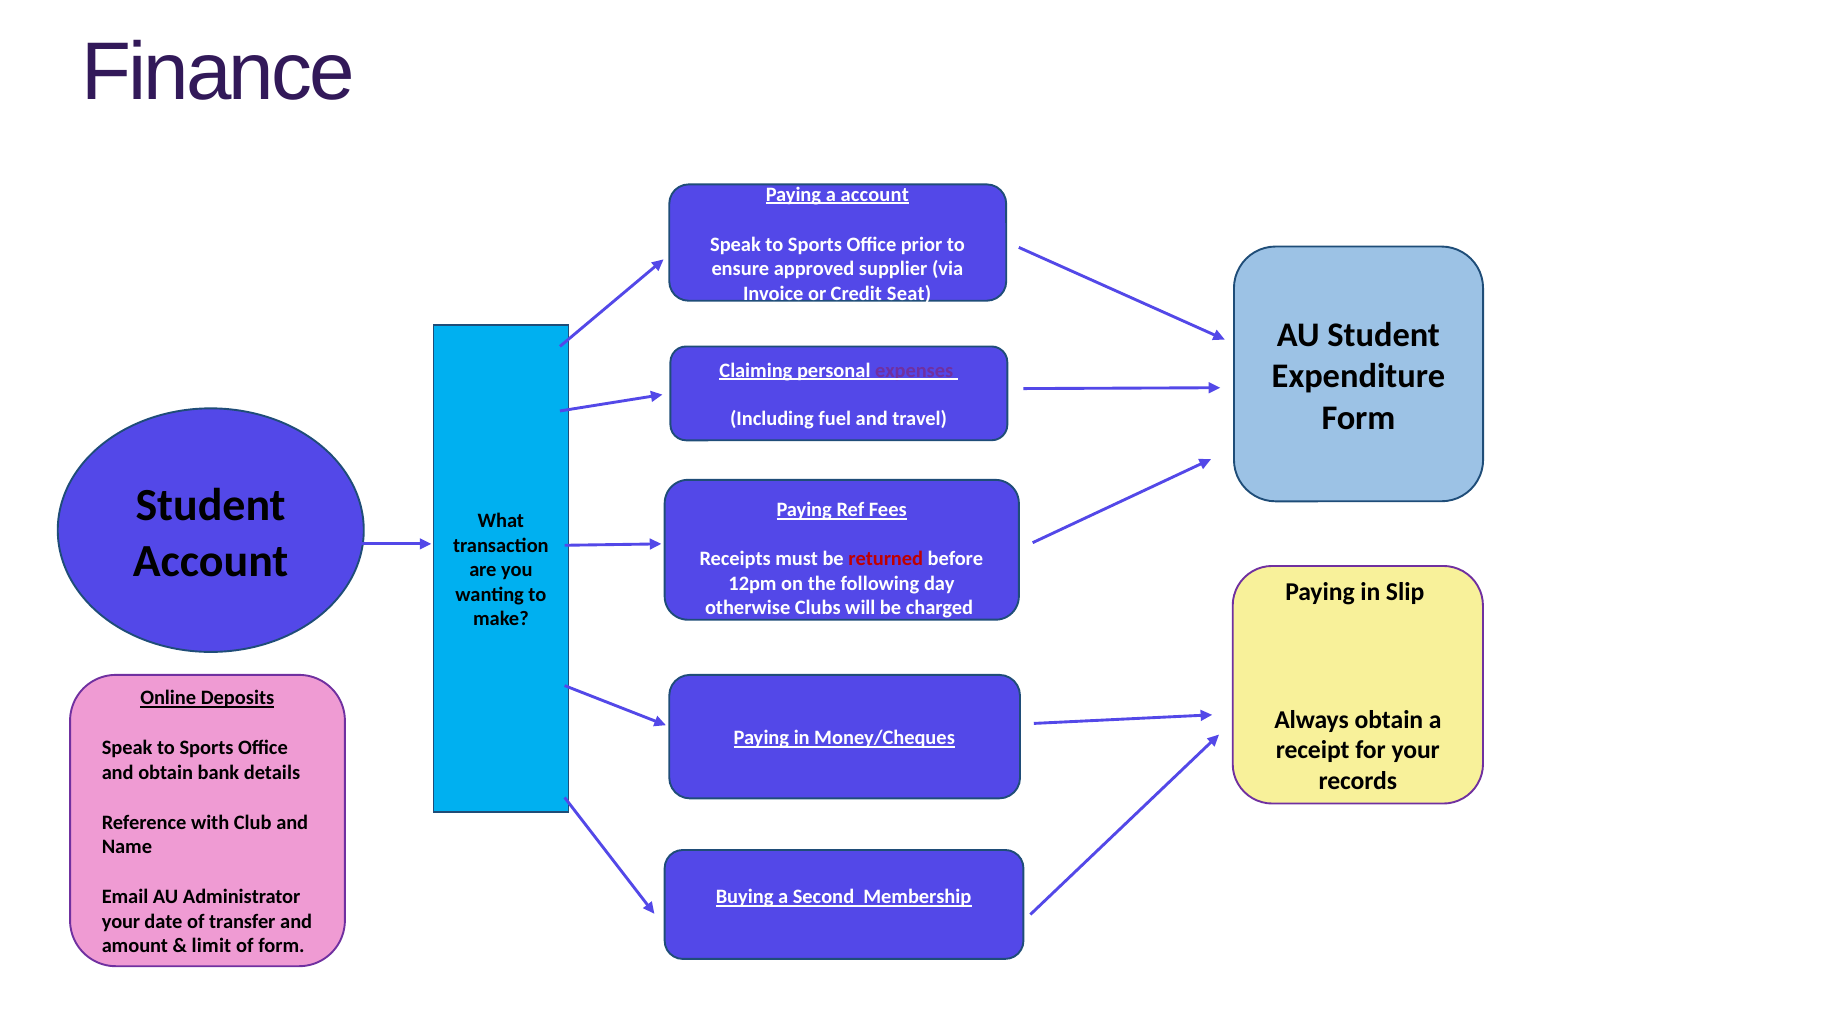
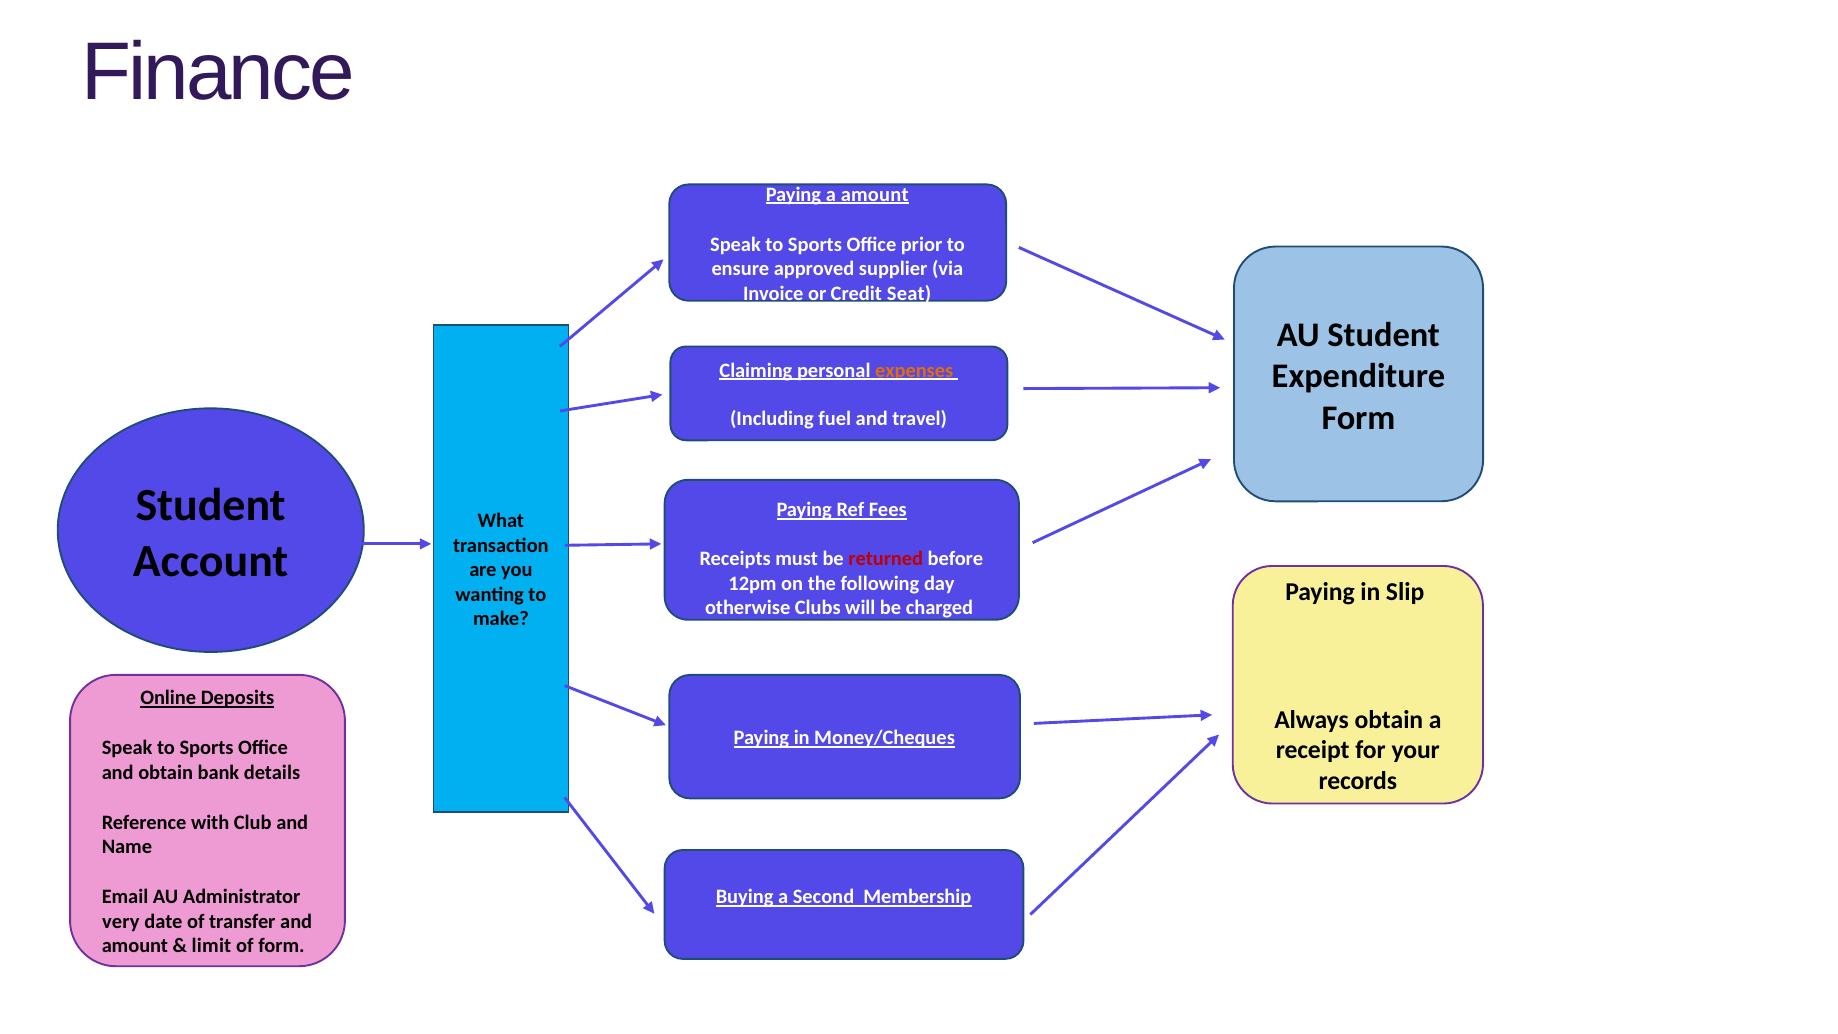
a account: account -> amount
expenses colour: purple -> orange
your at (121, 921): your -> very
